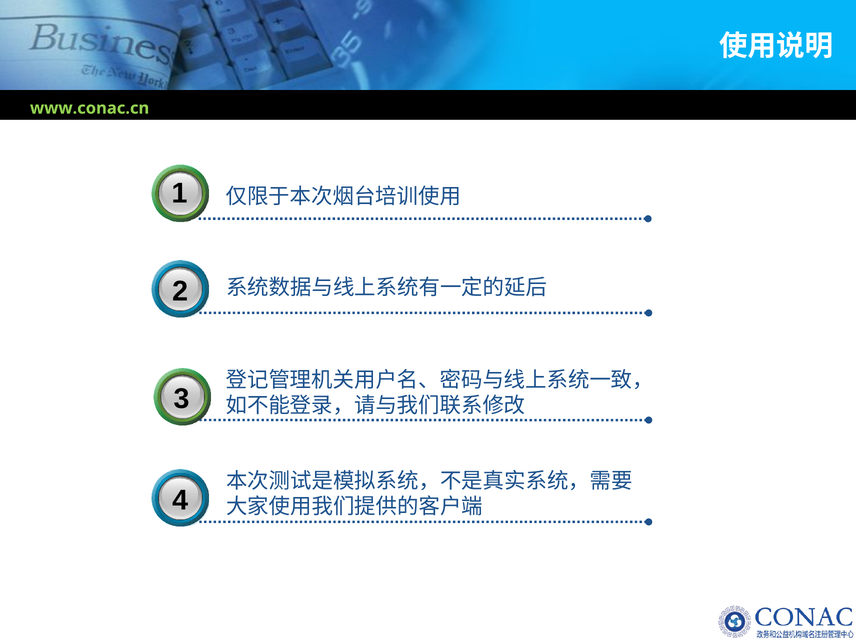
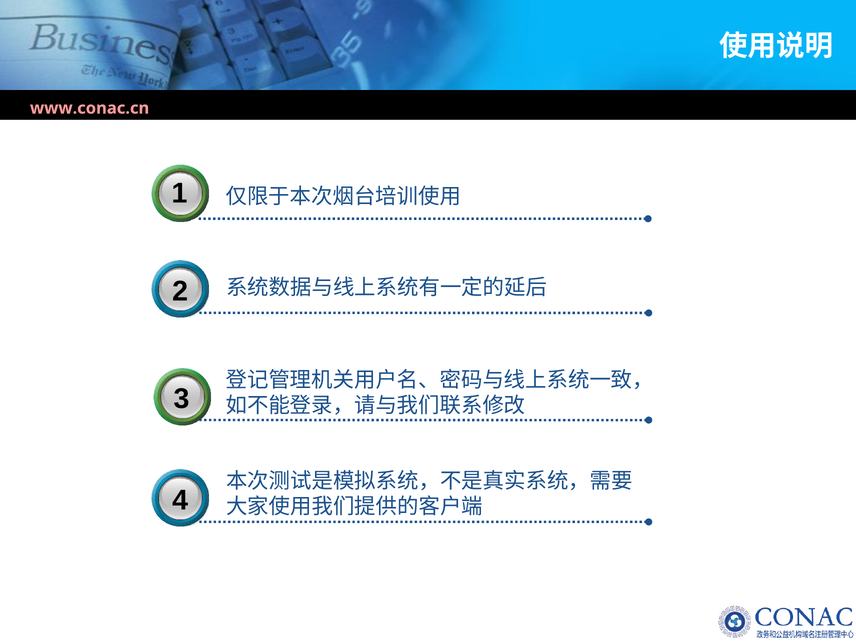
www.conac.cn colour: light green -> pink
